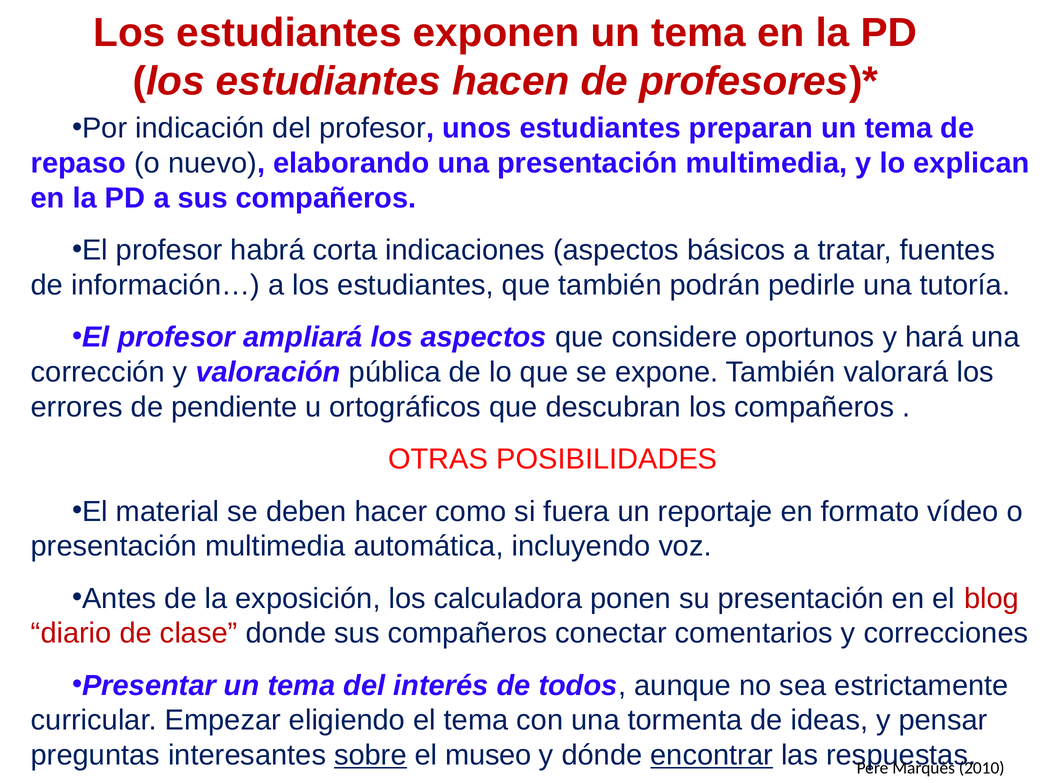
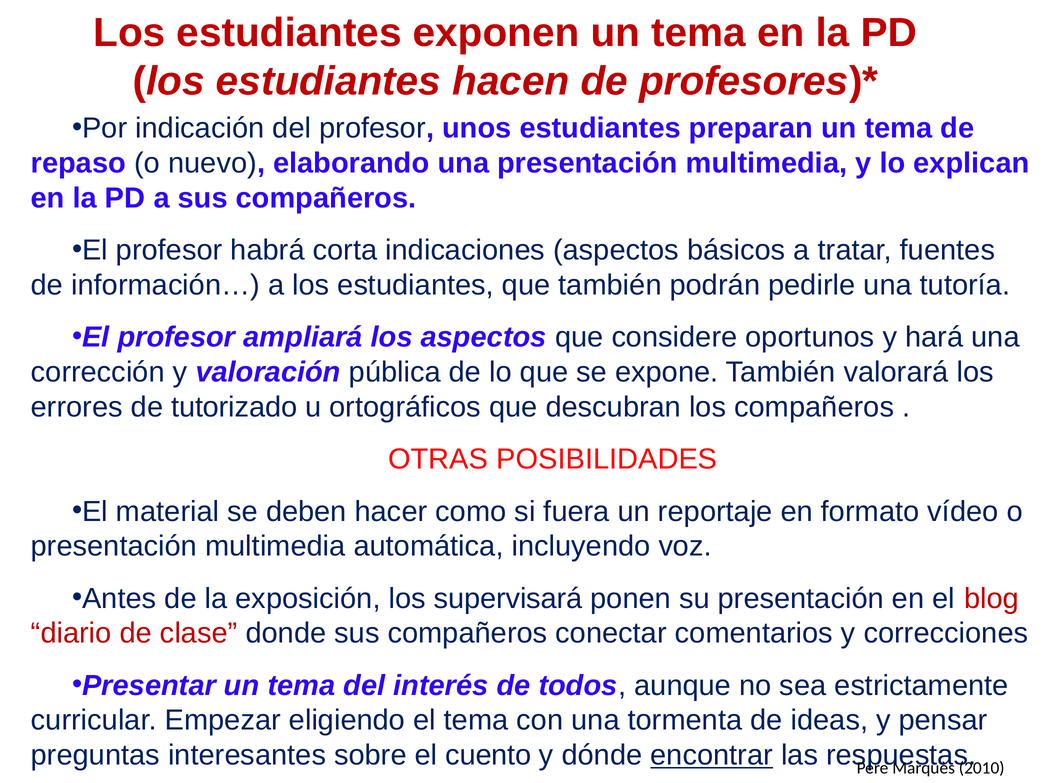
pendiente: pendiente -> tutorizado
calculadora: calculadora -> supervisará
sobre underline: present -> none
museo: museo -> cuento
